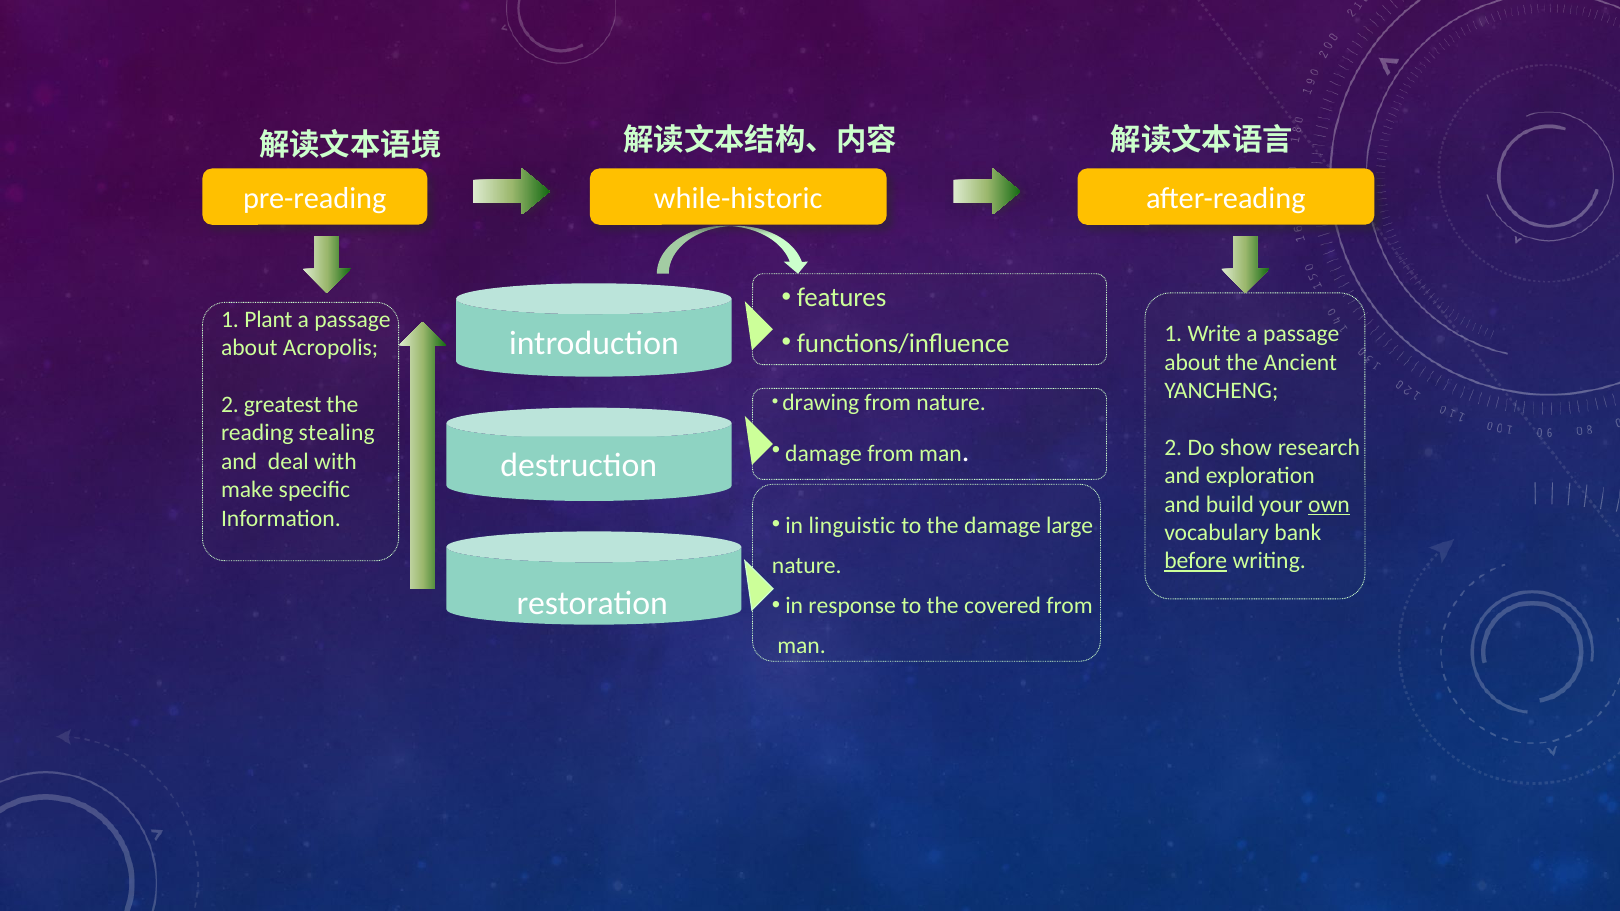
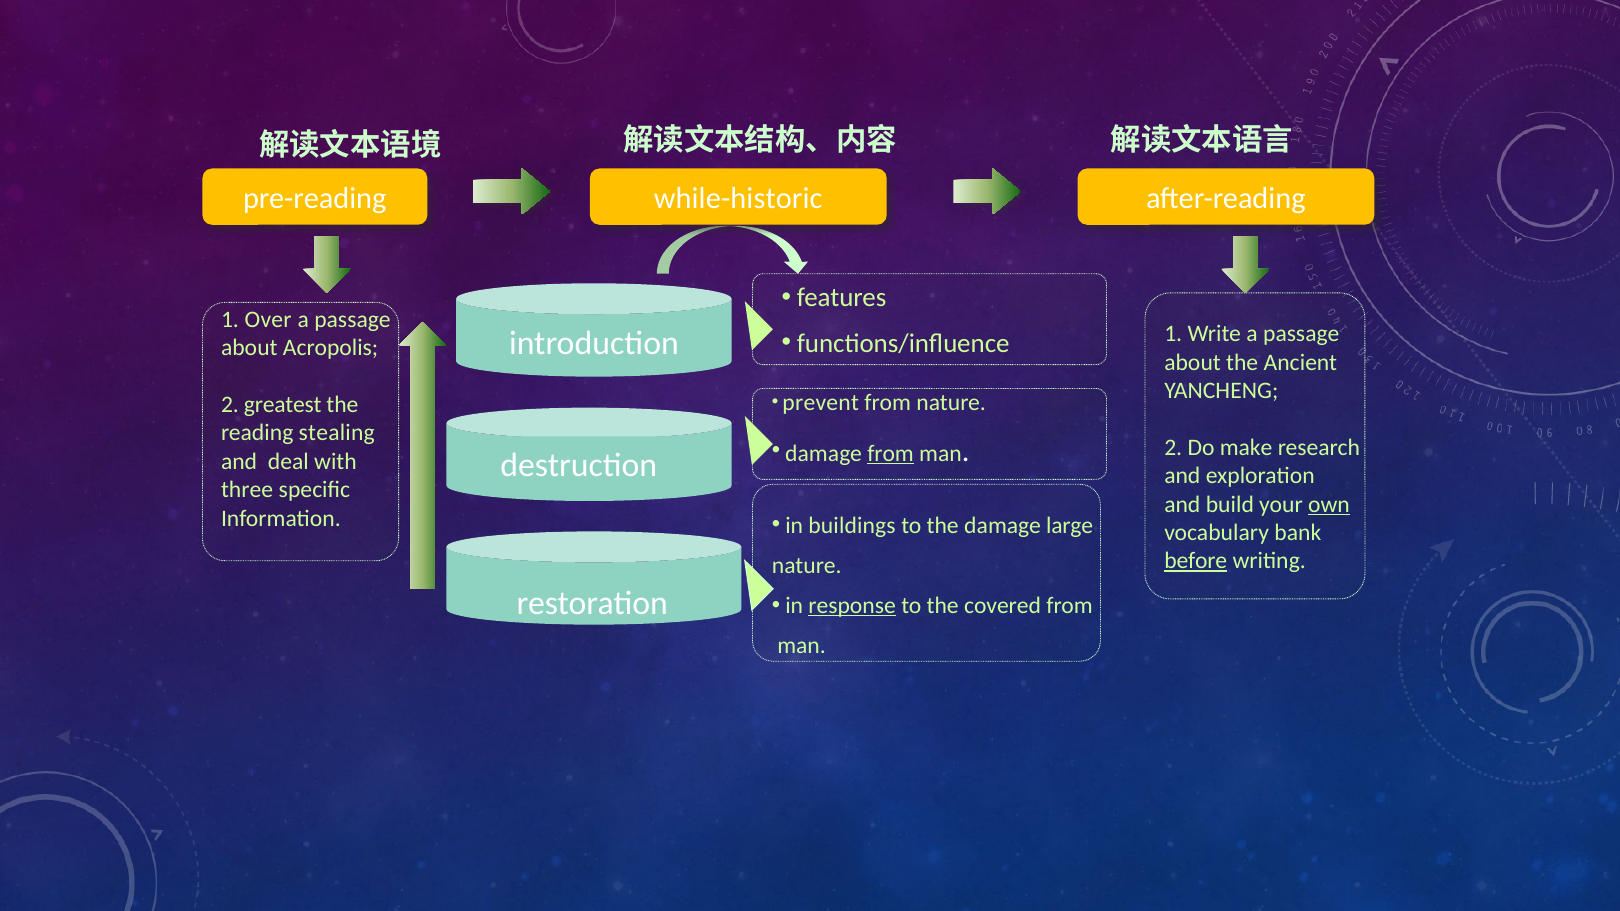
Plant: Plant -> Over
drawing: drawing -> prevent
show: show -> make
from at (891, 454) underline: none -> present
make: make -> three
linguistic: linguistic -> buildings
response underline: none -> present
